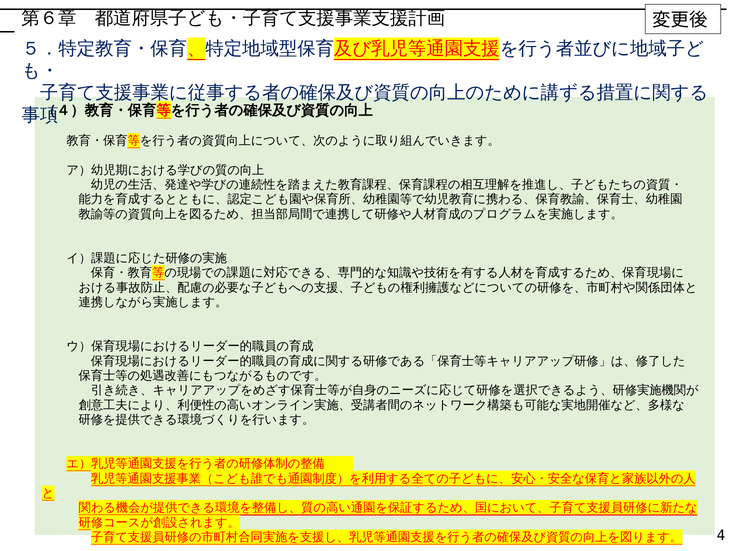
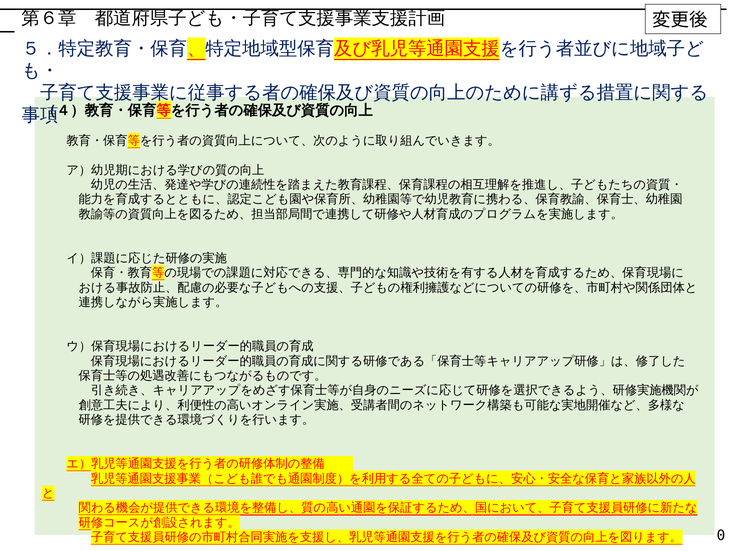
4: 4 -> 0
